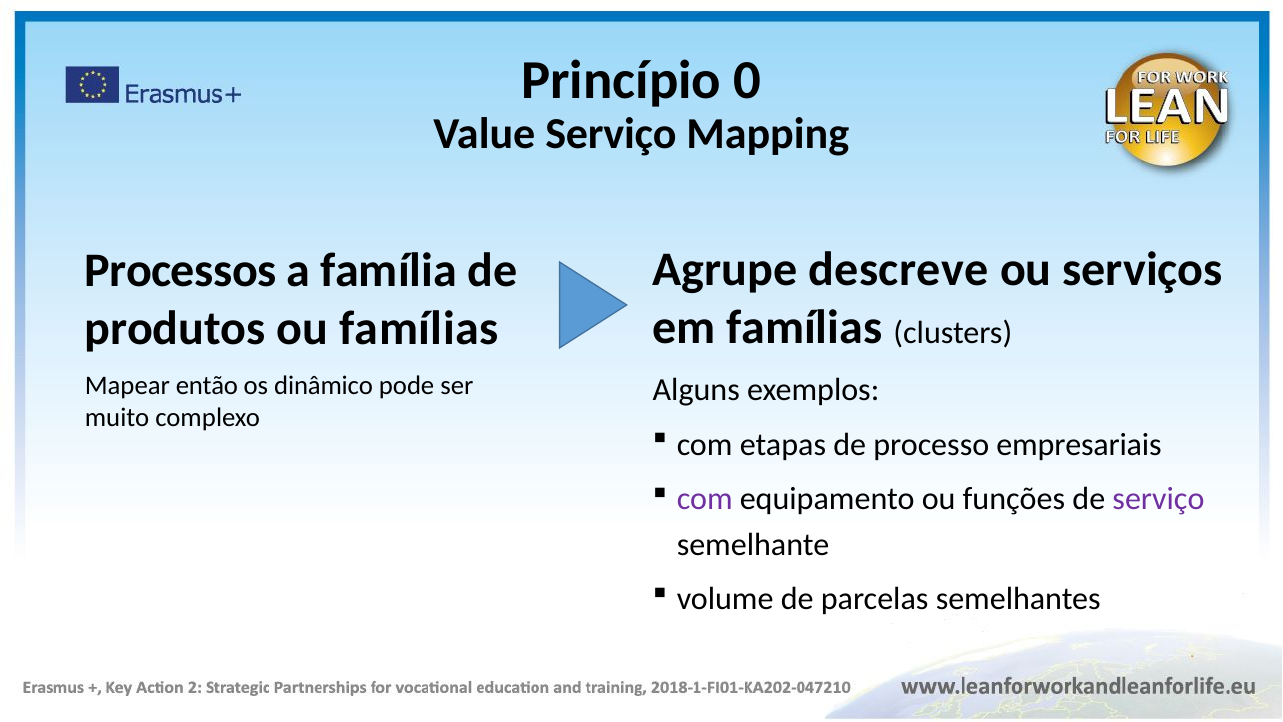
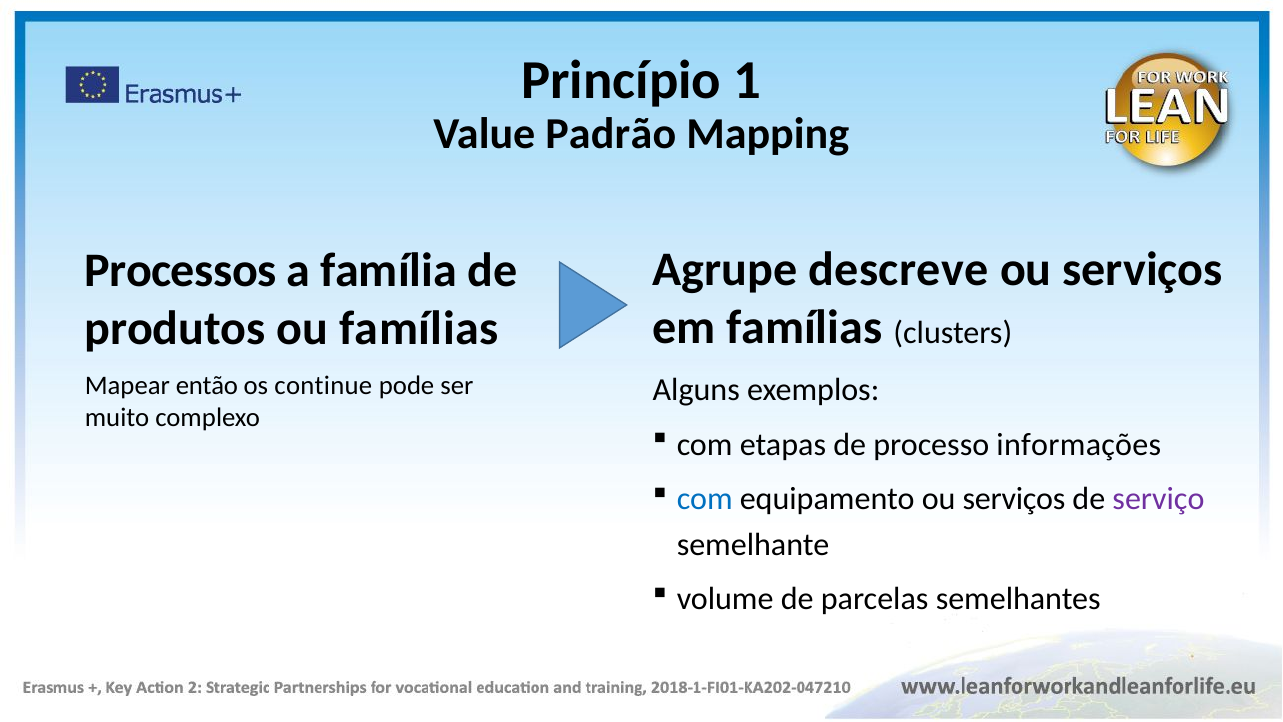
0: 0 -> 1
Value Serviço: Serviço -> Padrão
dinâmico: dinâmico -> continue
empresariais: empresariais -> informações
com at (705, 499) colour: purple -> blue
equipamento ou funções: funções -> serviços
